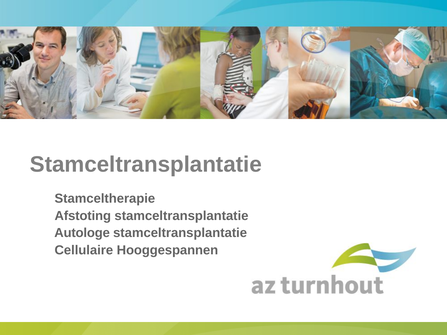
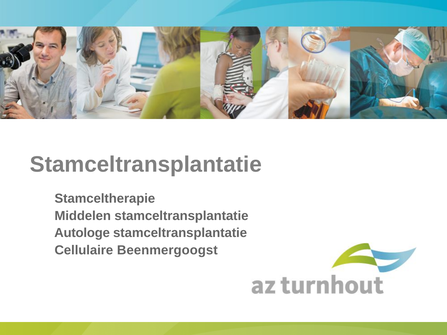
Afstoting: Afstoting -> Middelen
Hooggespannen: Hooggespannen -> Beenmergoogst
